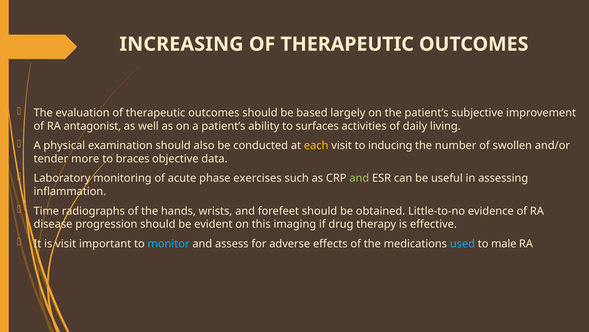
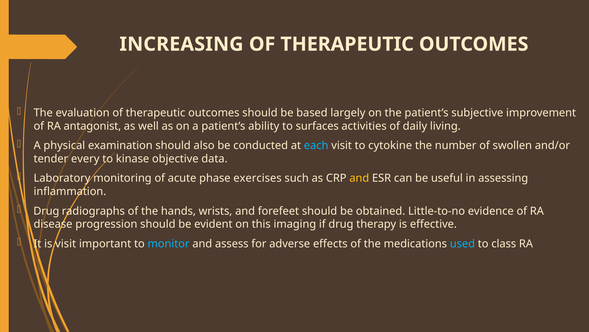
each colour: yellow -> light blue
inducing: inducing -> cytokine
more: more -> every
braces: braces -> kinase
and at (359, 178) colour: light green -> yellow
Time at (46, 211): Time -> Drug
male: male -> class
